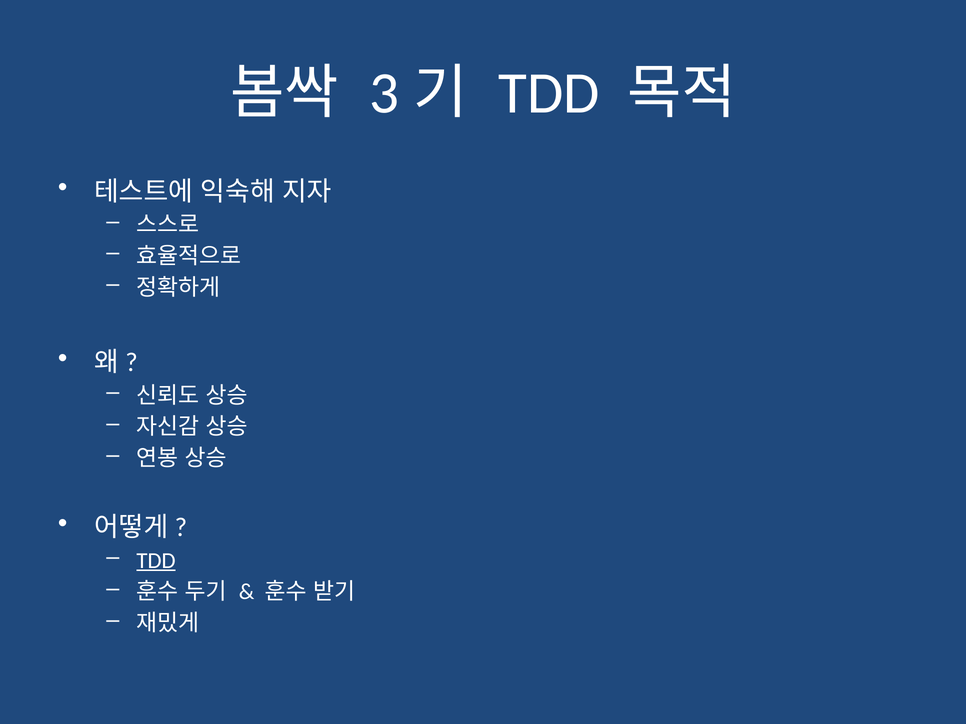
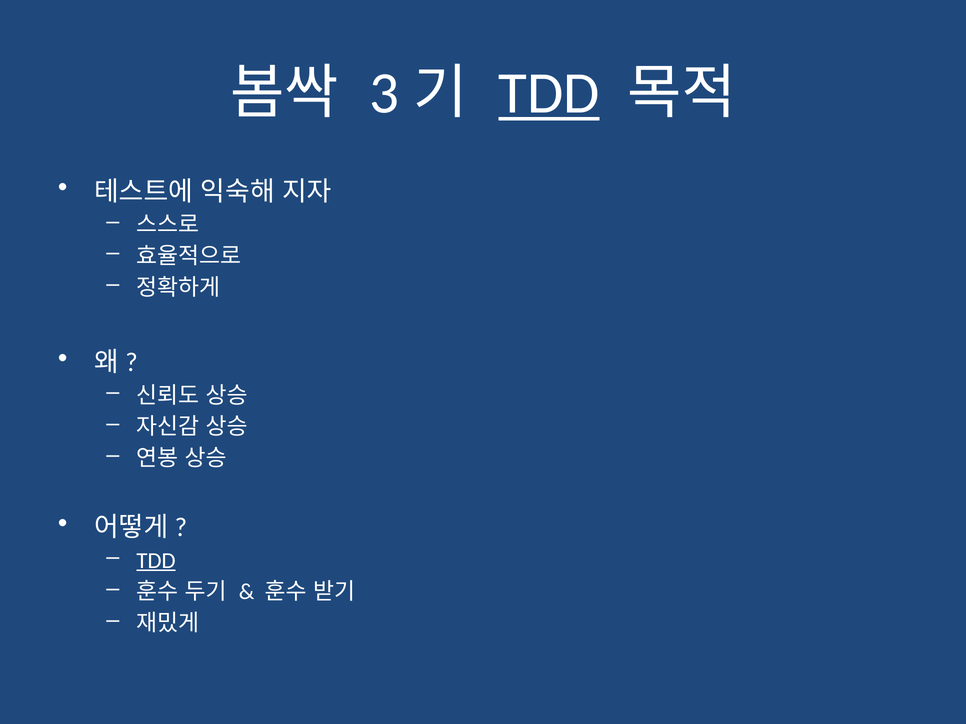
TDD at (549, 94) underline: none -> present
